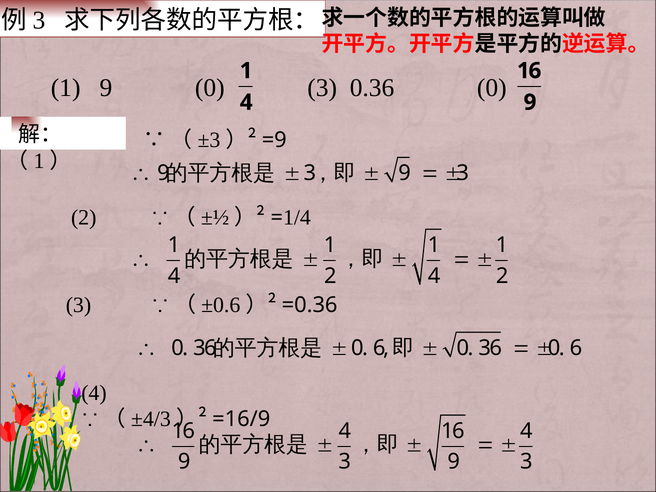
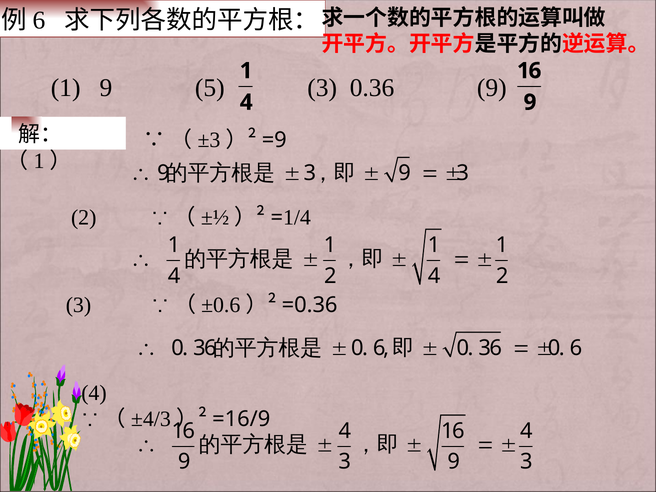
3 at (39, 20): 3 -> 6
9 0: 0 -> 5
0.36 0: 0 -> 9
